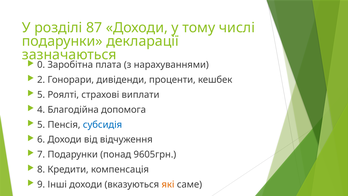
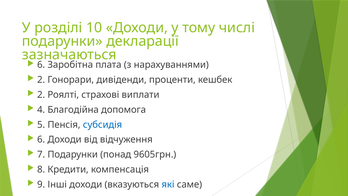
87: 87 -> 10
0 at (41, 65): 0 -> 6
5 at (41, 95): 5 -> 2
які colour: orange -> blue
